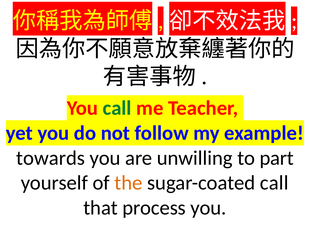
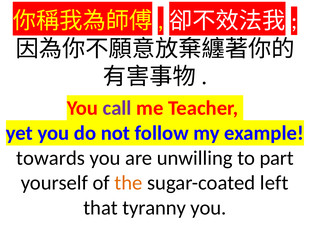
call at (117, 108) colour: green -> purple
sugar-coated call: call -> left
process: process -> tyranny
